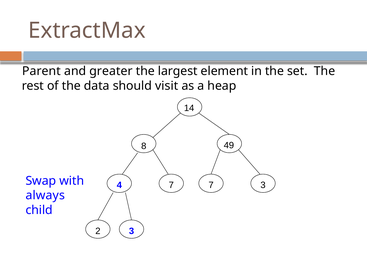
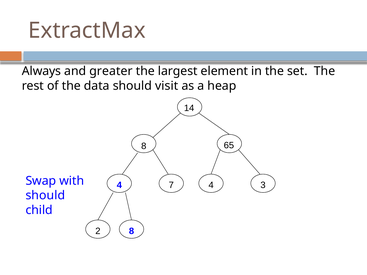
Parent: Parent -> Always
49: 49 -> 65
7 7: 7 -> 4
always at (45, 196): always -> should
2 3: 3 -> 8
